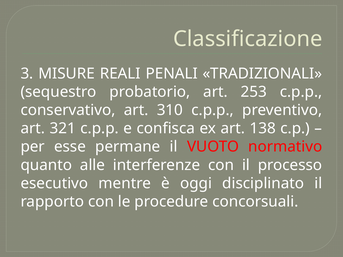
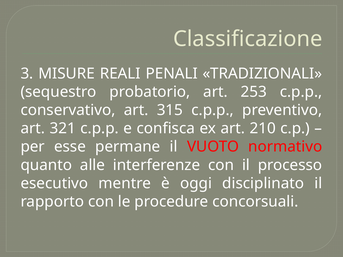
310: 310 -> 315
138: 138 -> 210
